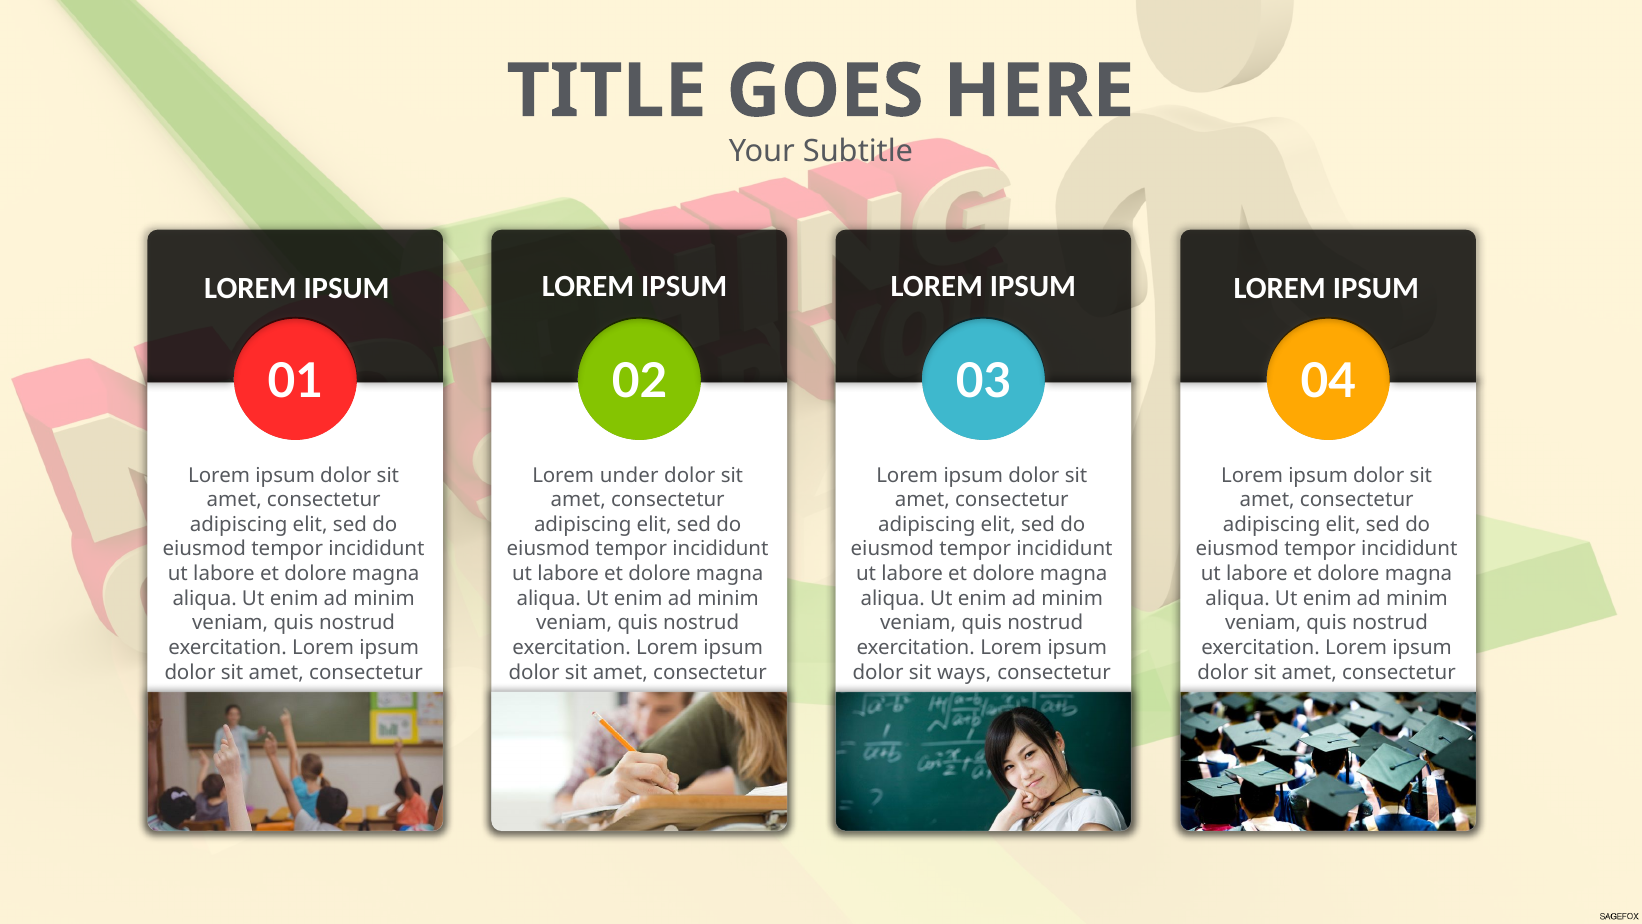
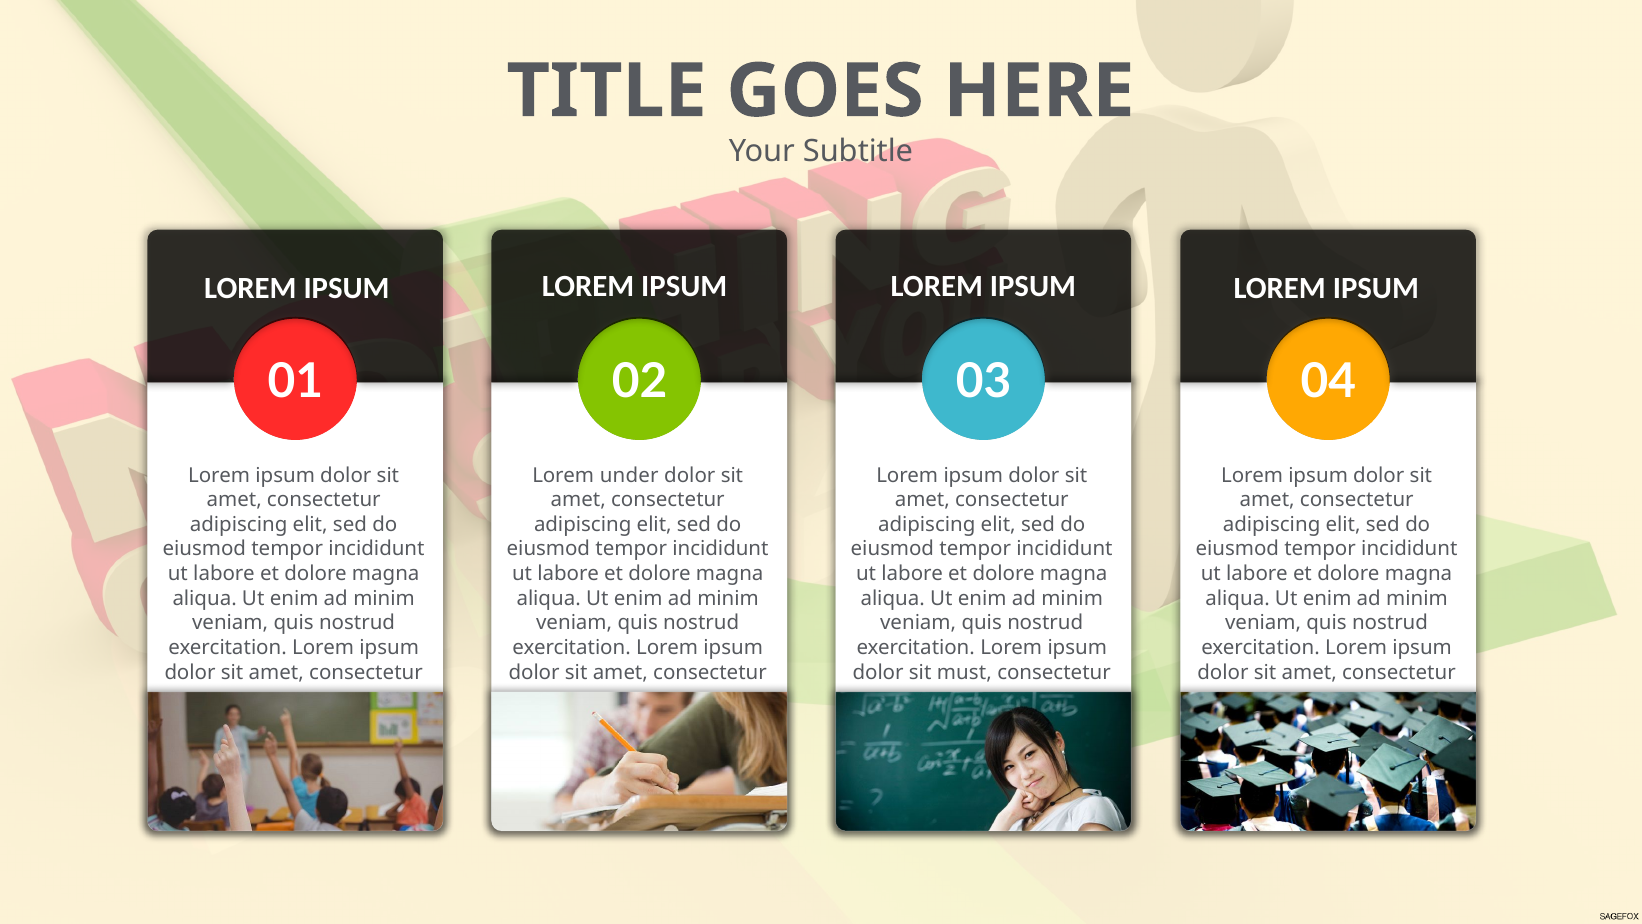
ways: ways -> must
